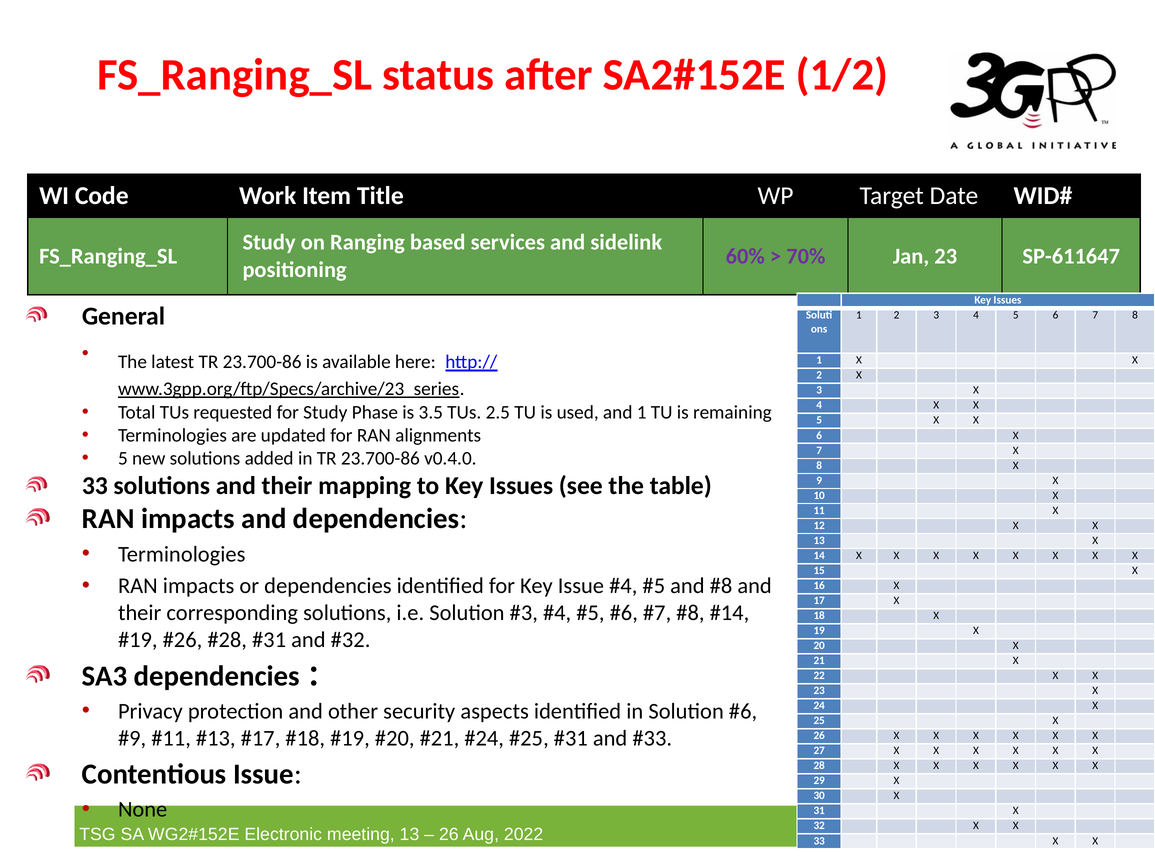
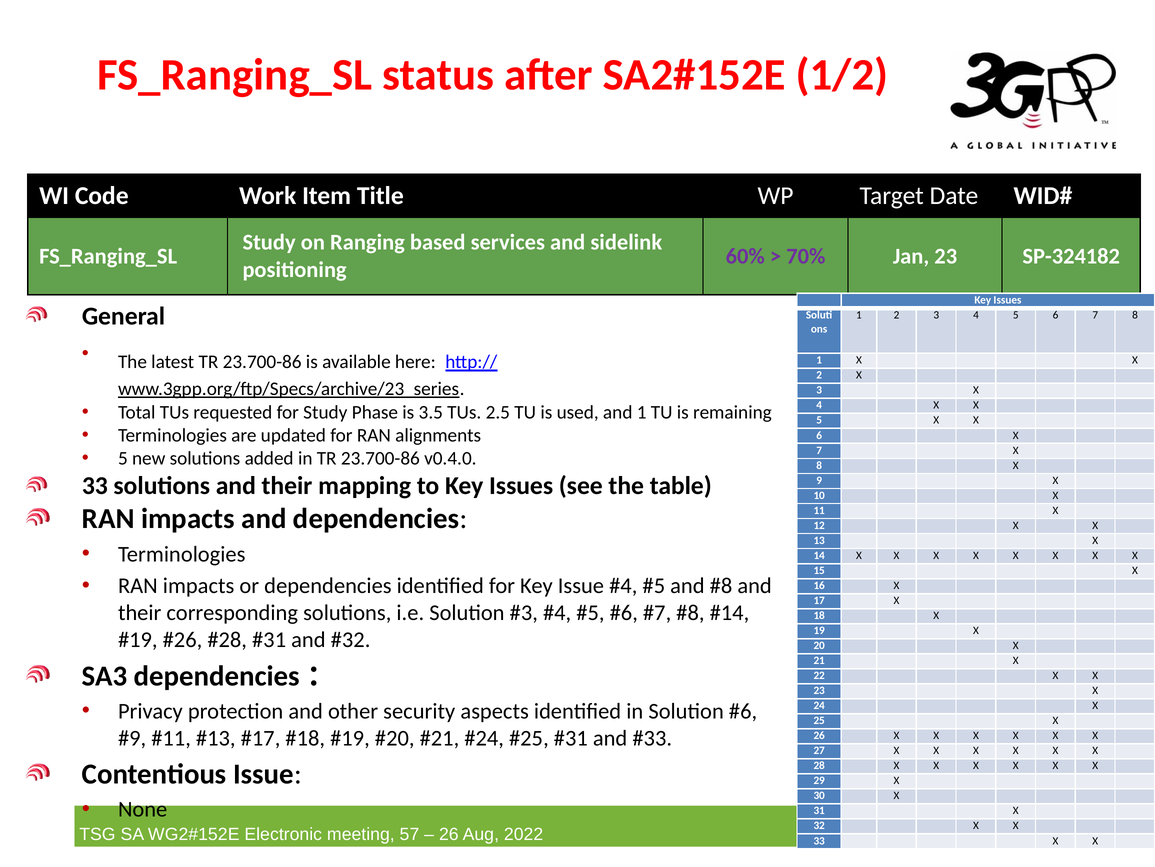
SP-611647: SP-611647 -> SP-324182
13 at (409, 834): 13 -> 57
